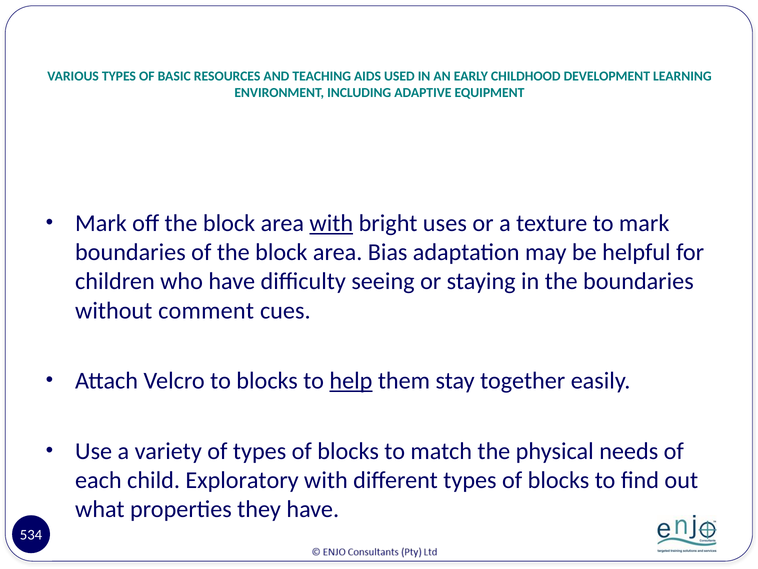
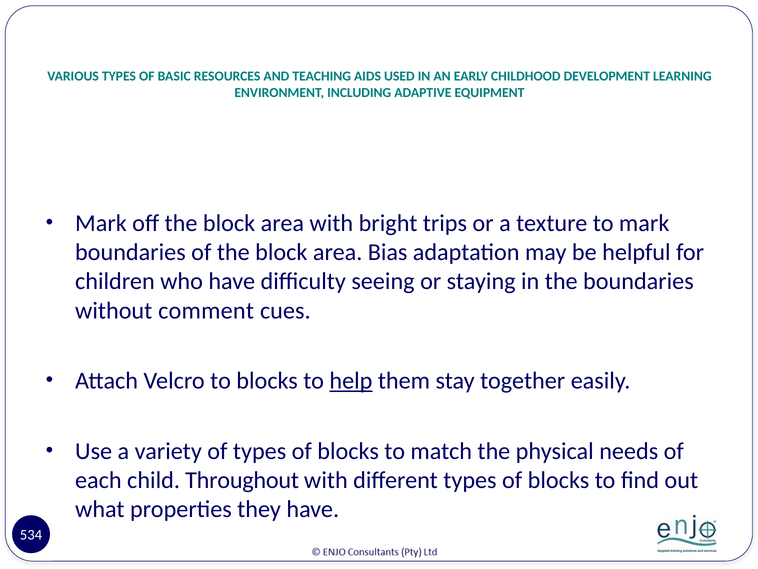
with at (331, 223) underline: present -> none
uses: uses -> trips
Exploratory: Exploratory -> Throughout
